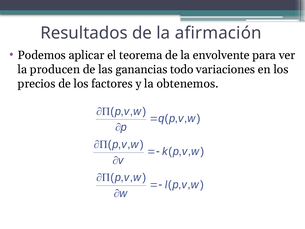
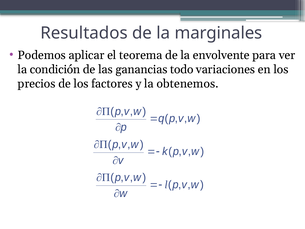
afirmación: afirmación -> marginales
producen: producen -> condición
